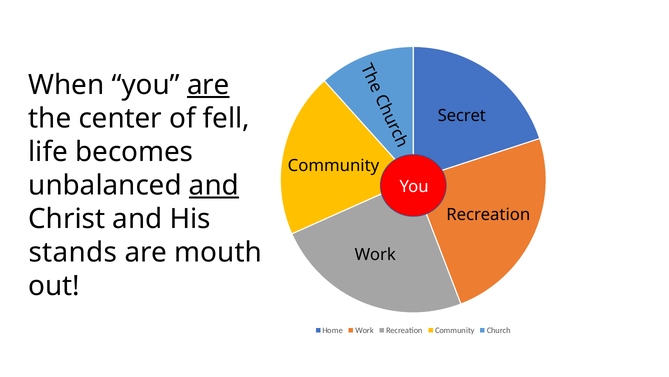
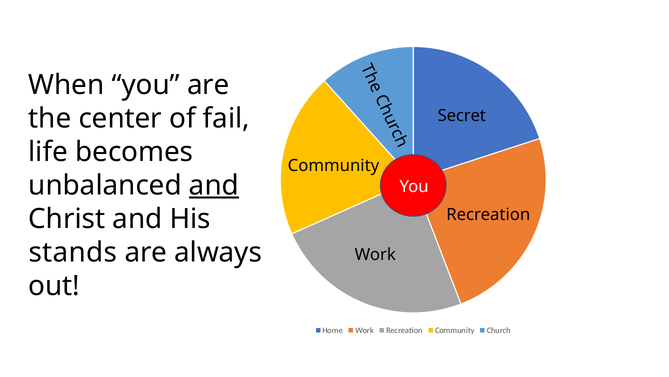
are at (208, 85) underline: present -> none
fell: fell -> fail
mouth: mouth -> always
